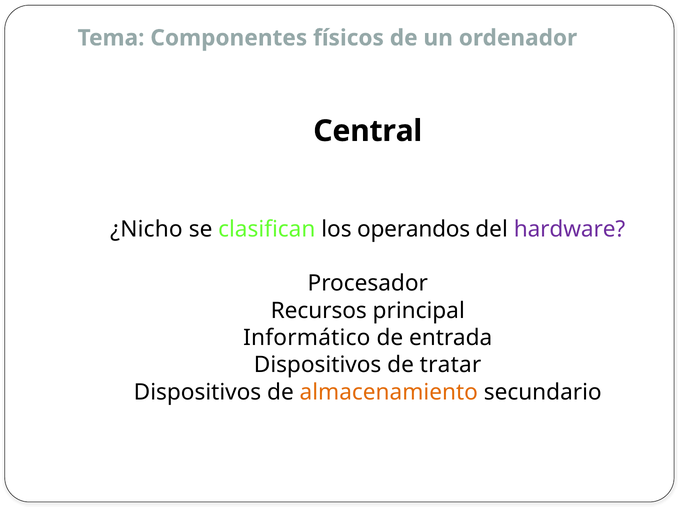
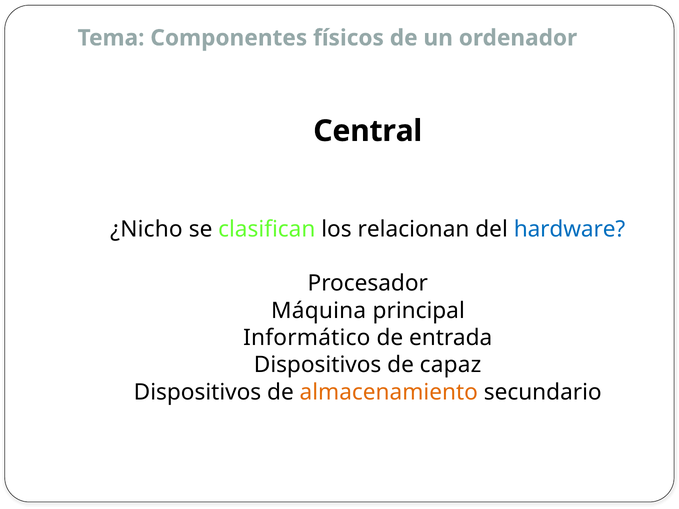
operandos: operandos -> relacionan
hardware colour: purple -> blue
Recursos: Recursos -> Máquina
tratar: tratar -> capaz
